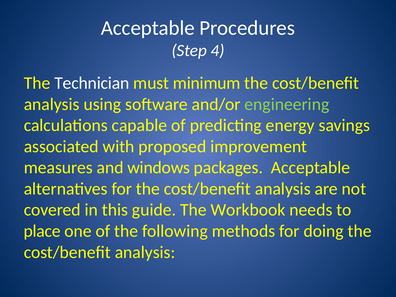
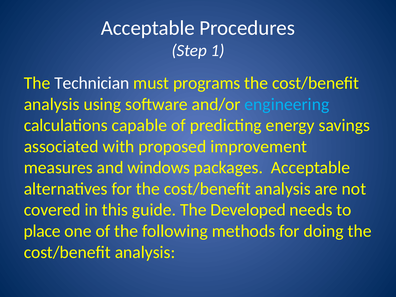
4: 4 -> 1
minimum: minimum -> programs
engineering colour: light green -> light blue
Workbook: Workbook -> Developed
